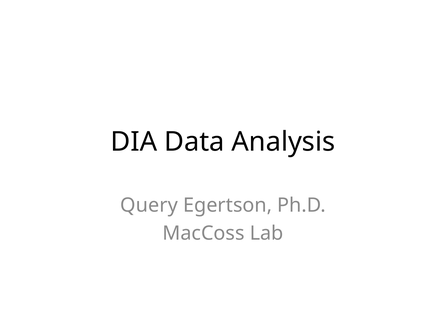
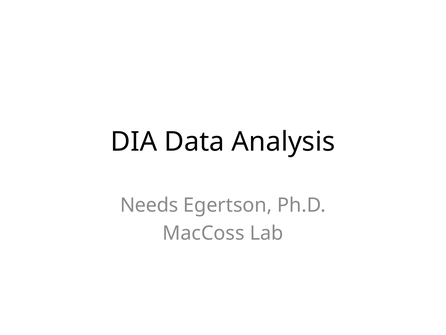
Query: Query -> Needs
